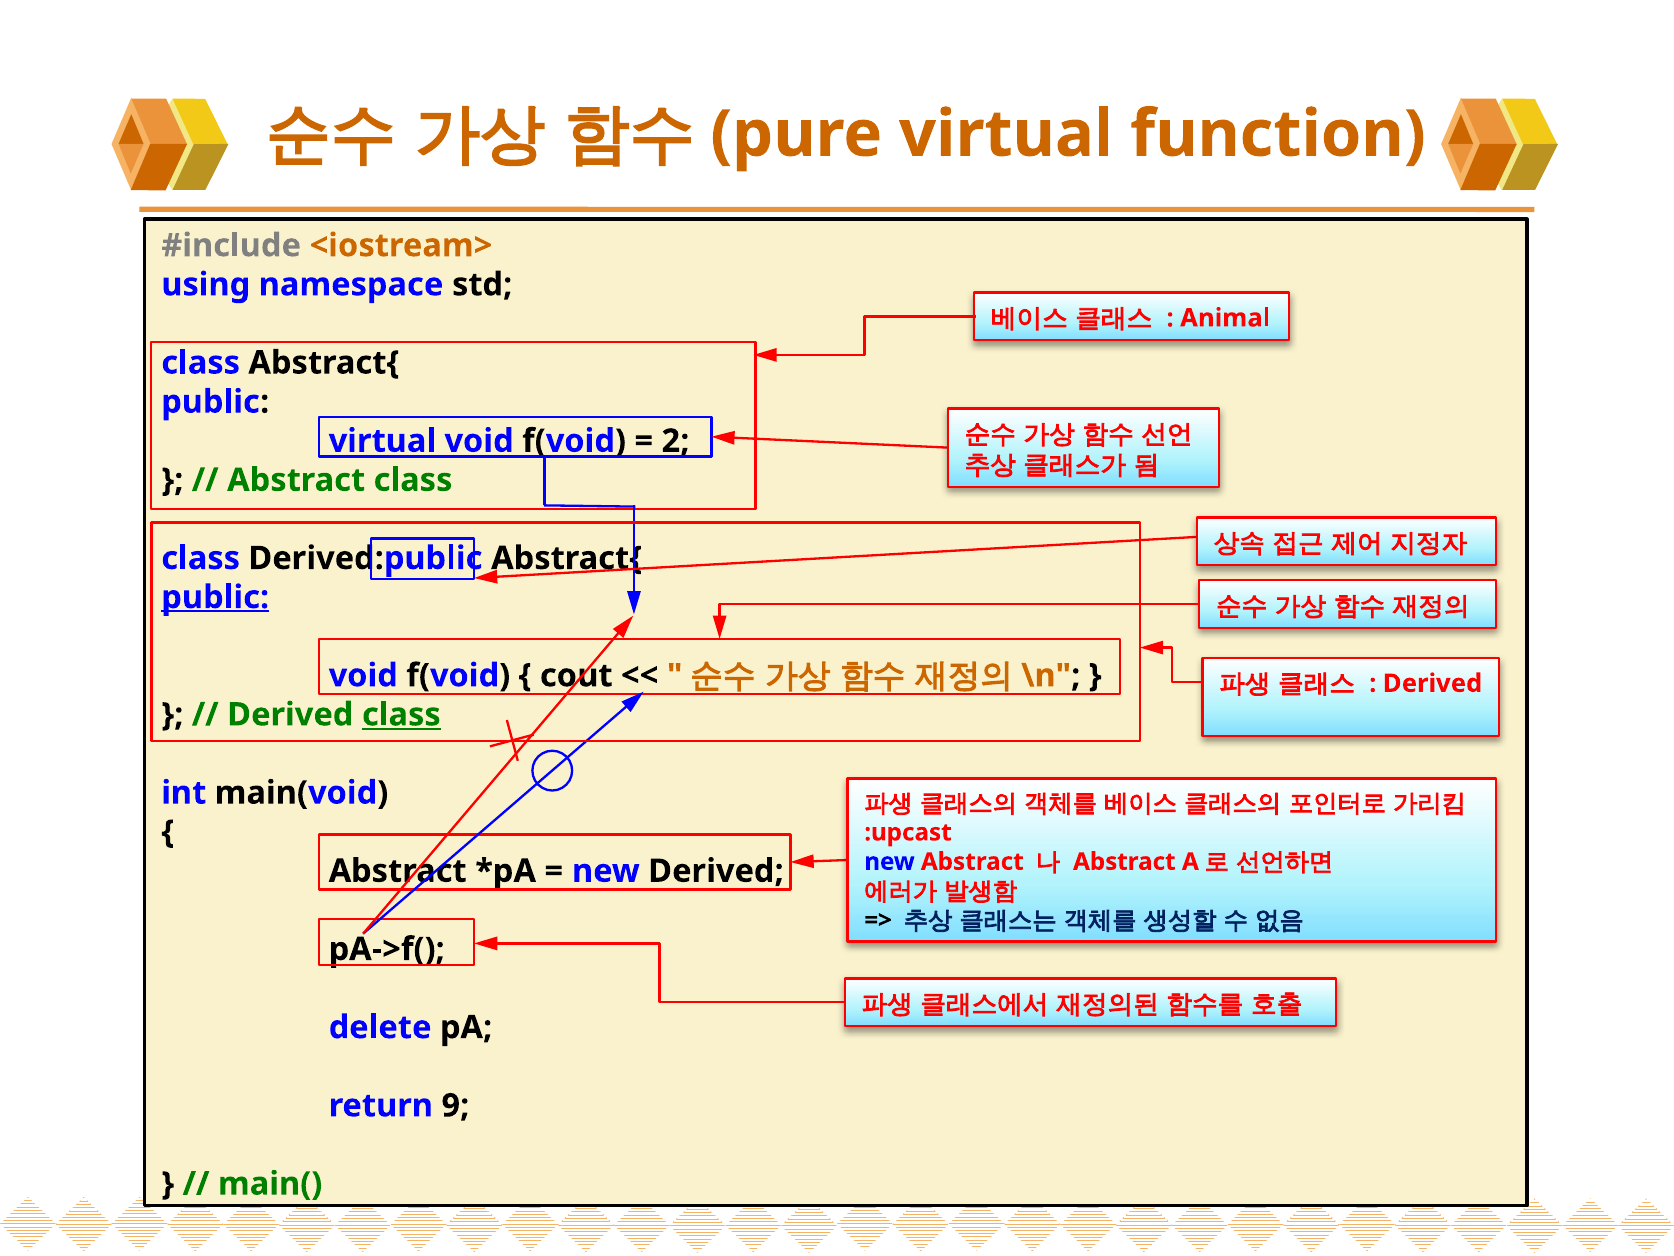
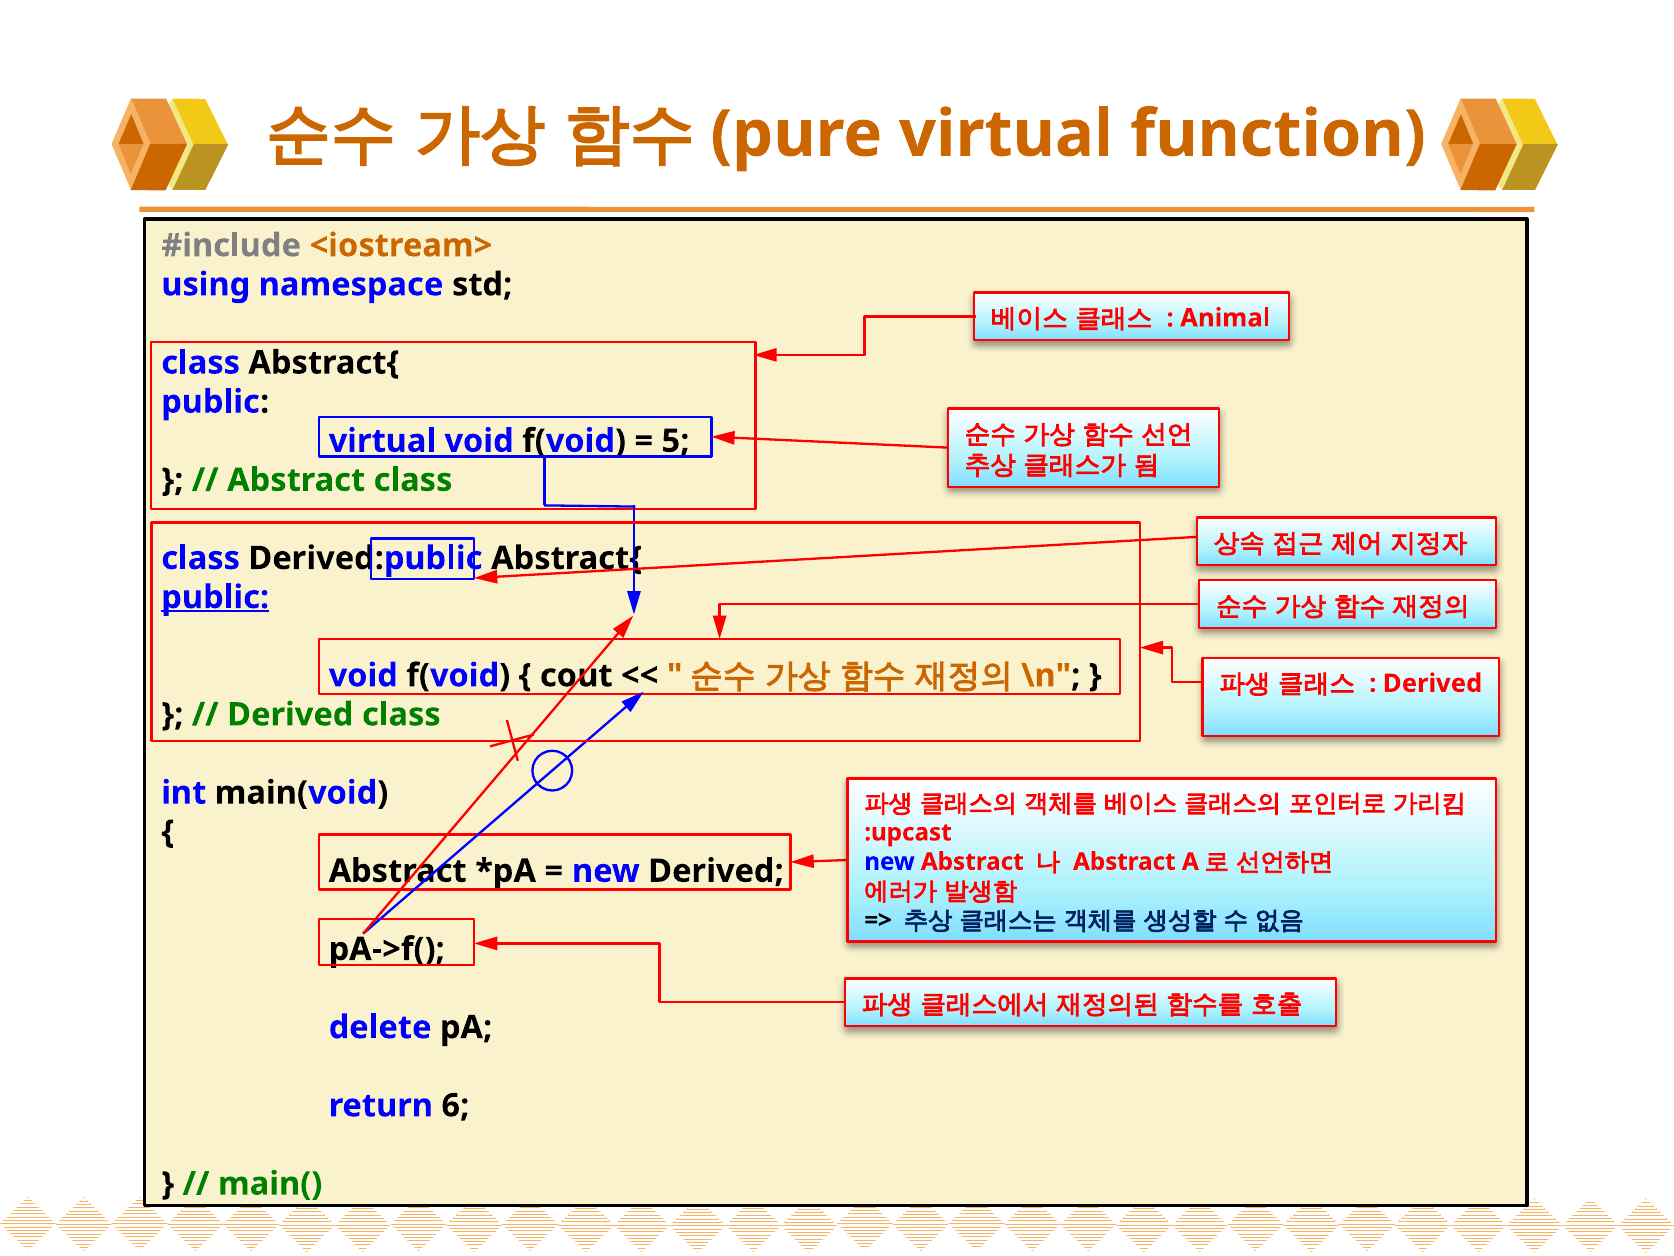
2: 2 -> 5
class at (401, 714) underline: present -> none
9: 9 -> 6
